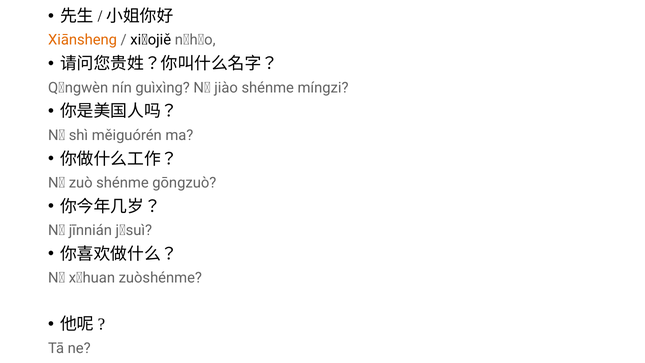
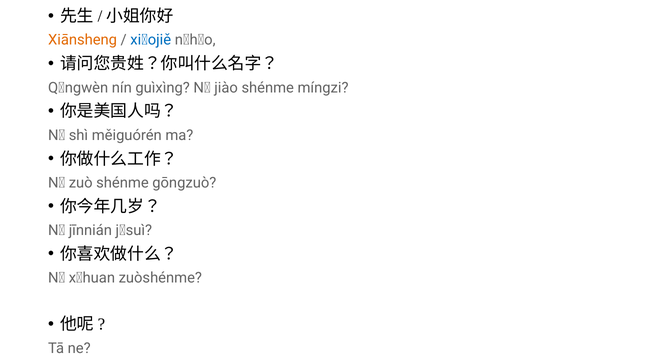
xiǎojiě colour: black -> blue
